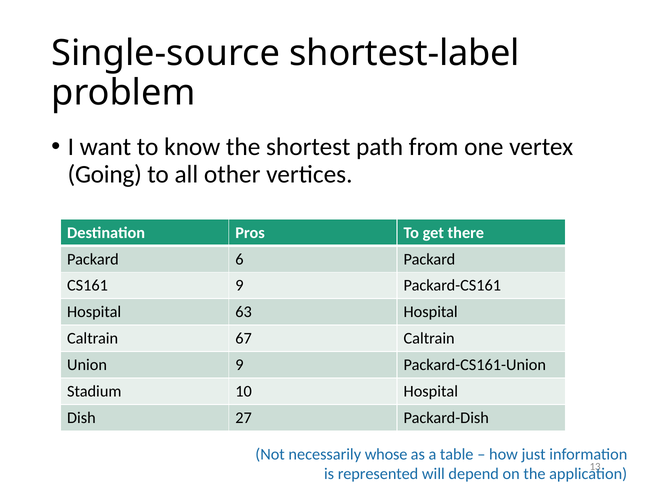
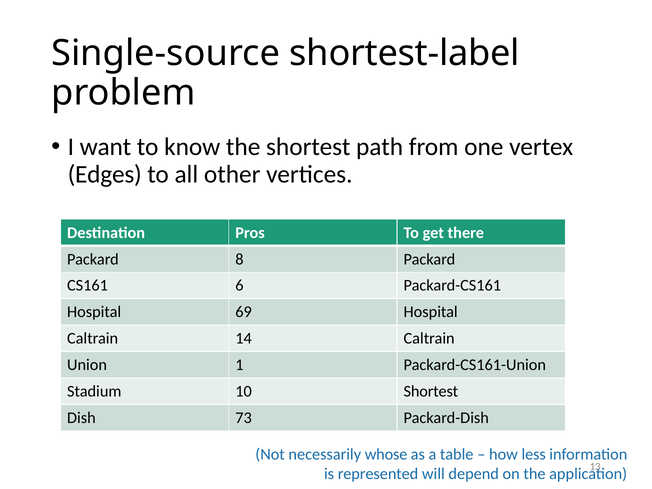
Going: Going -> Edges
6: 6 -> 8
CS161 9: 9 -> 6
63: 63 -> 69
67: 67 -> 14
Union 9: 9 -> 1
10 Hospital: Hospital -> Shortest
27: 27 -> 73
just: just -> less
